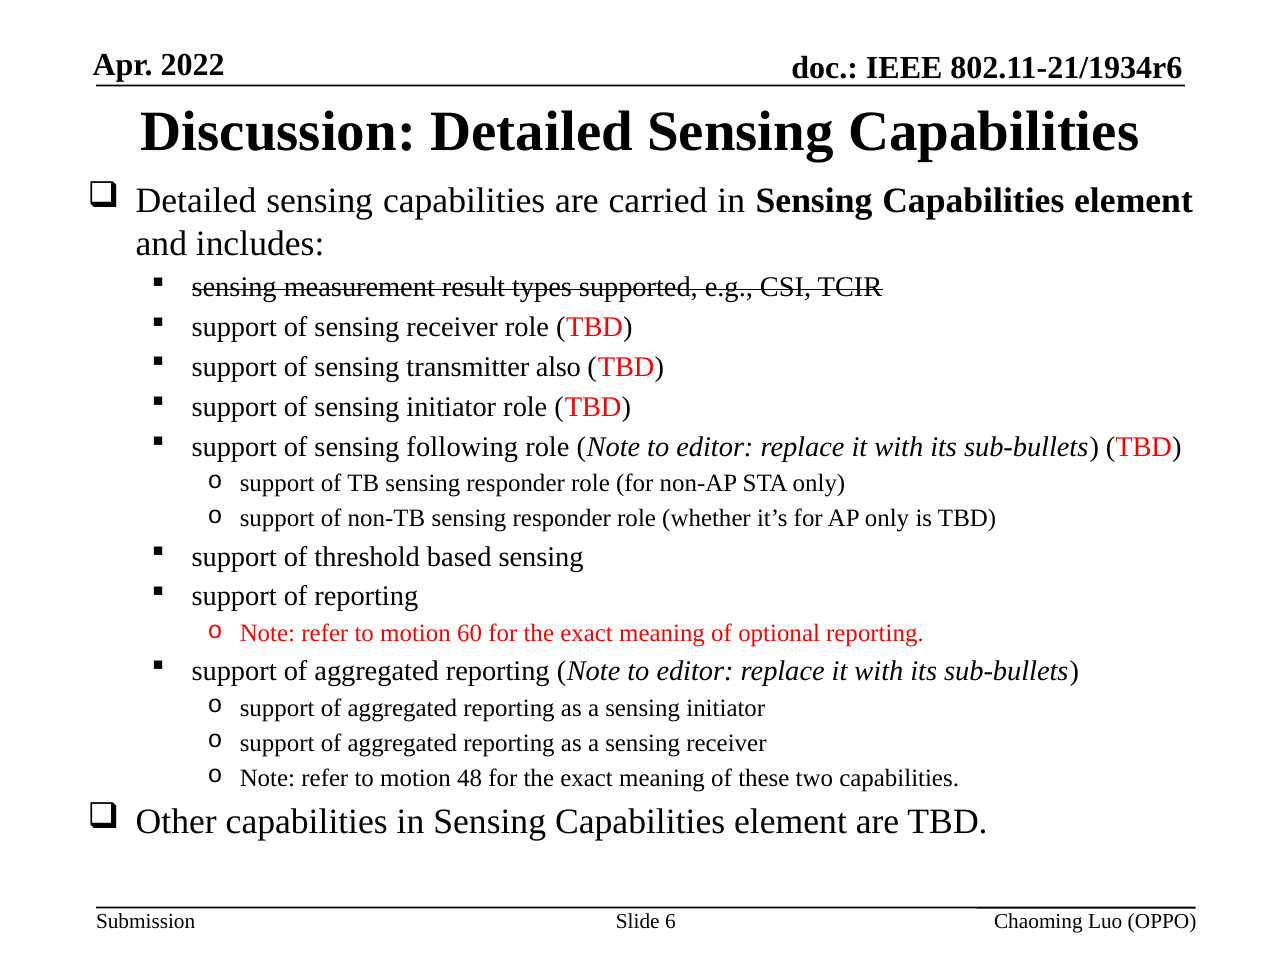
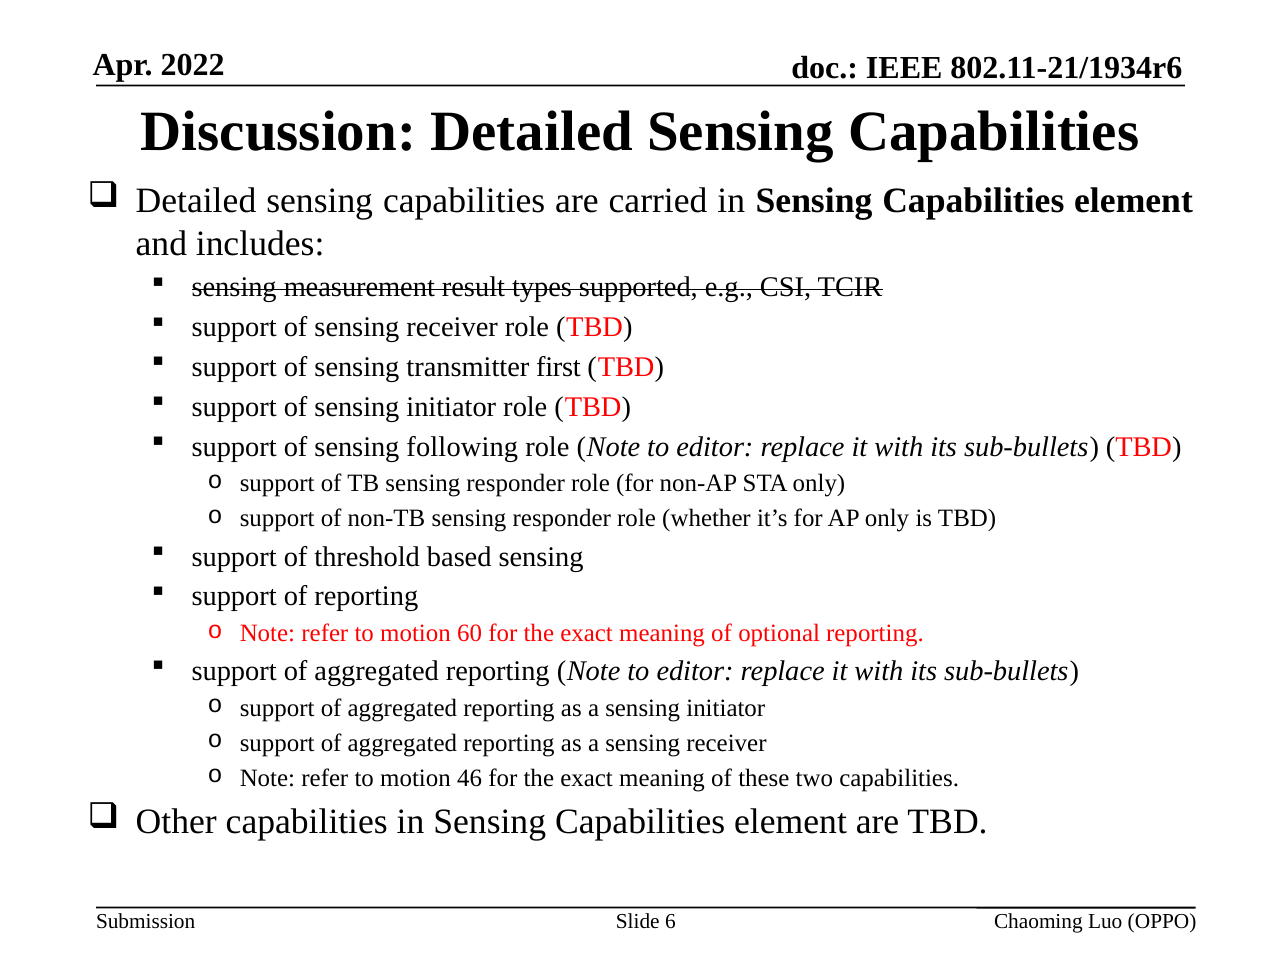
also: also -> first
48: 48 -> 46
